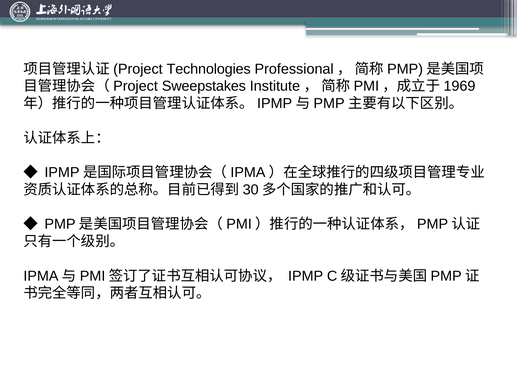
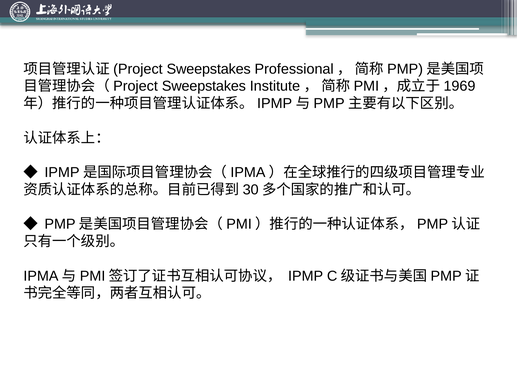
Technologies at (209, 69): Technologies -> Sweepstakes
